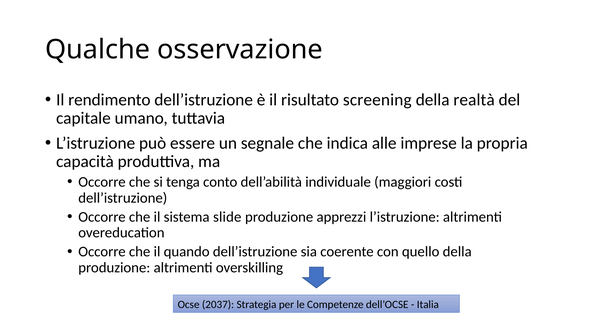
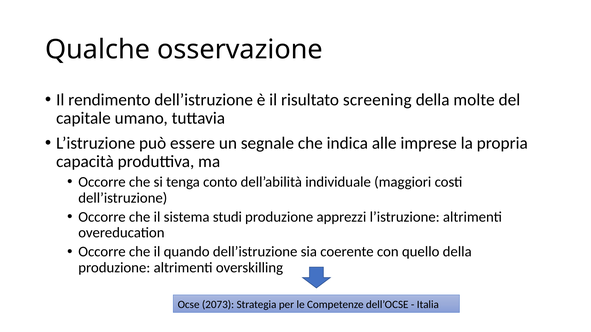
realtà: realtà -> molte
slide: slide -> studi
2037: 2037 -> 2073
